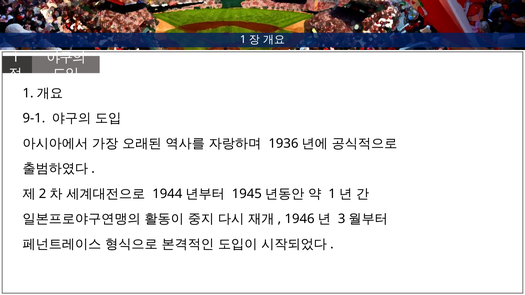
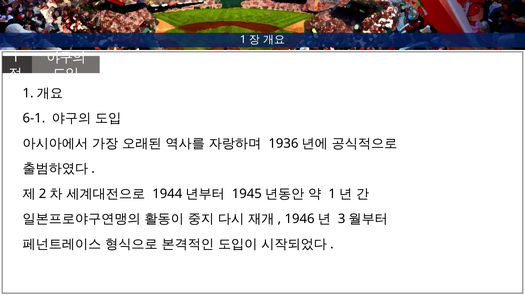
9-1: 9-1 -> 6-1
